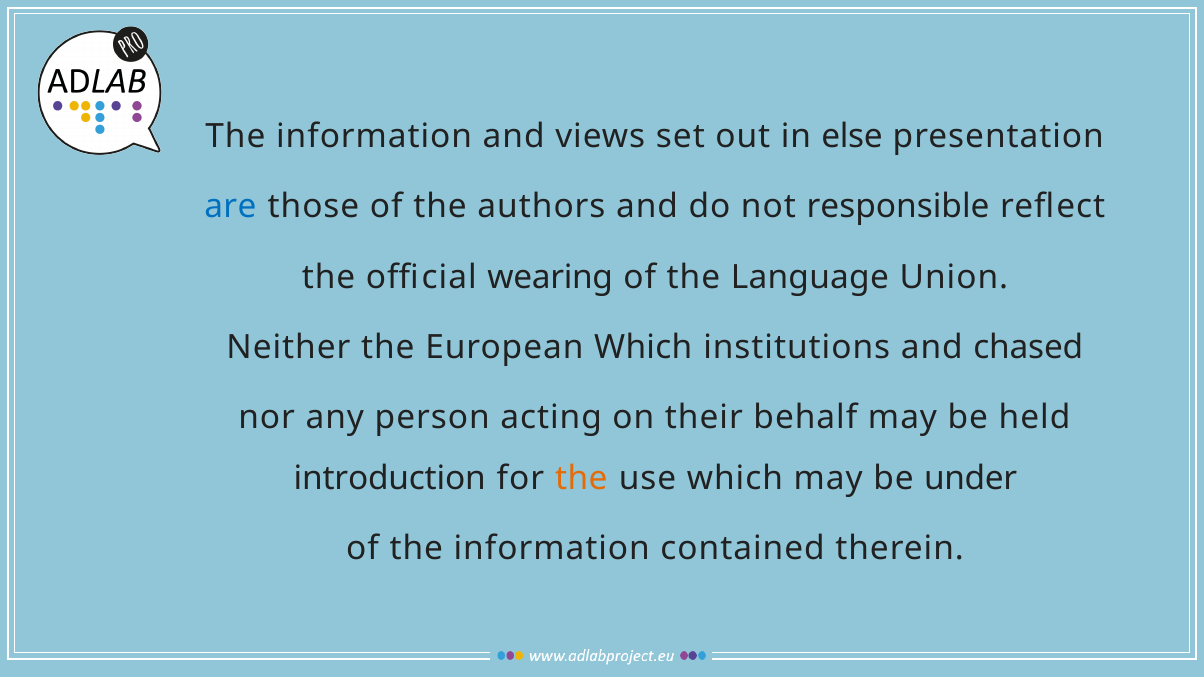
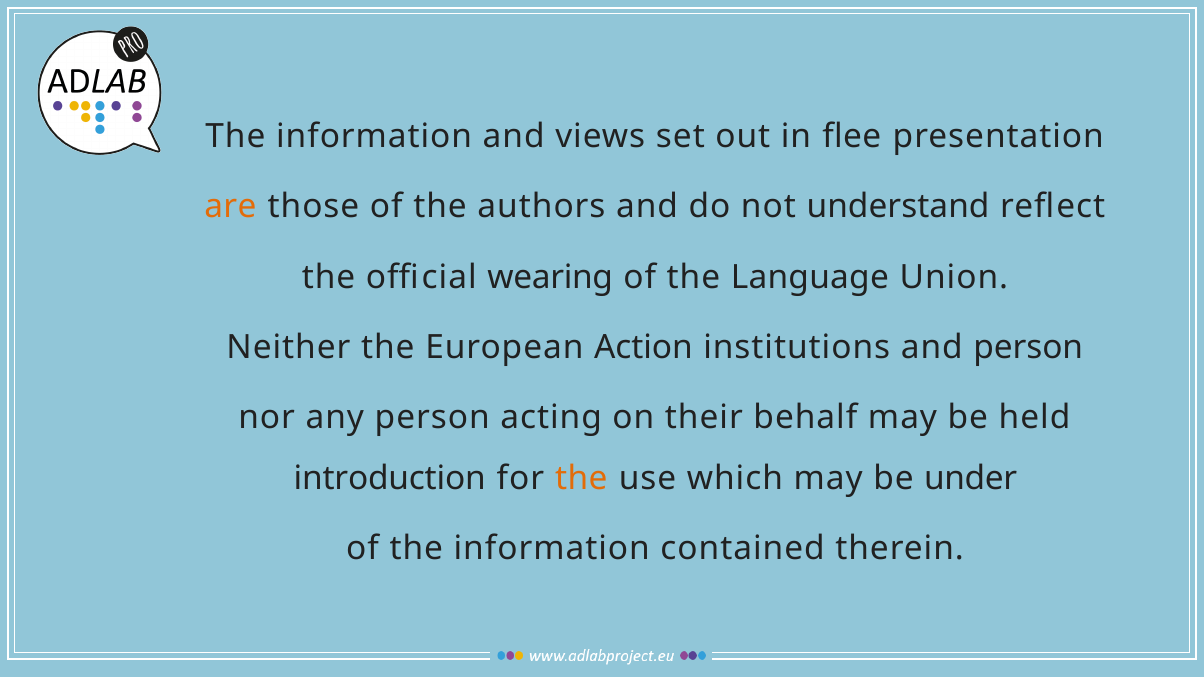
else: else -> flee
are colour: blue -> orange
responsible: responsible -> understand
European Which: Which -> Action
and chased: chased -> person
